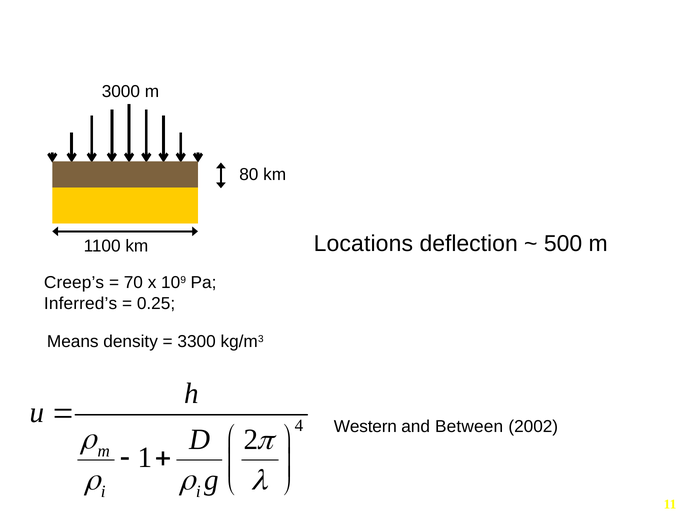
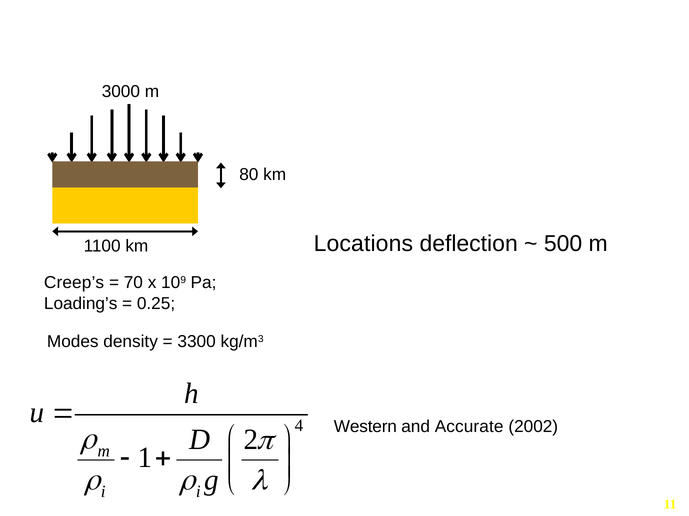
Inferred’s: Inferred’s -> Loading’s
Means: Means -> Modes
Between: Between -> Accurate
